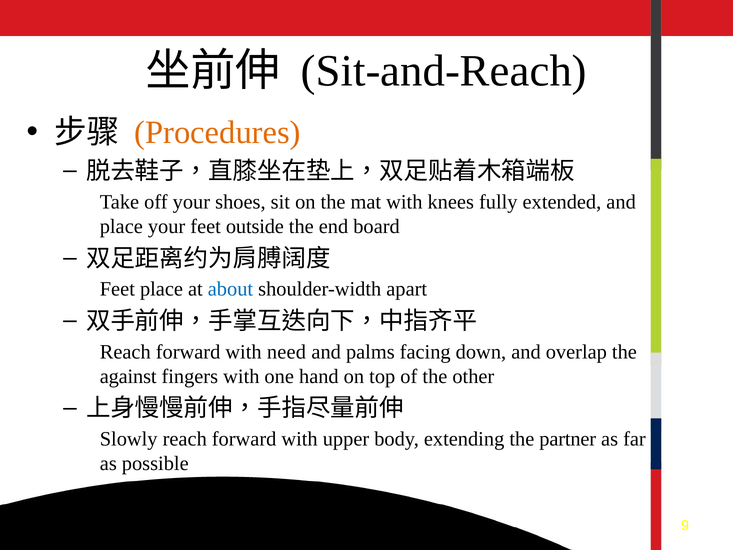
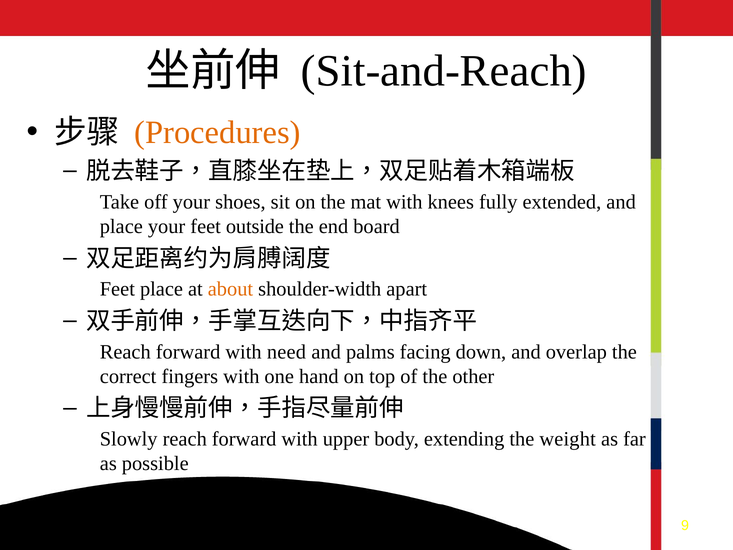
about colour: blue -> orange
against: against -> correct
partner: partner -> weight
